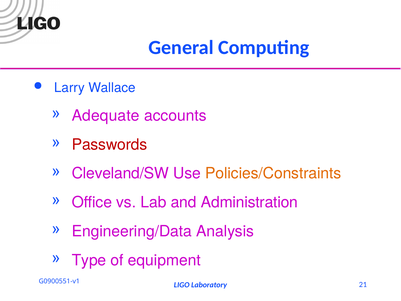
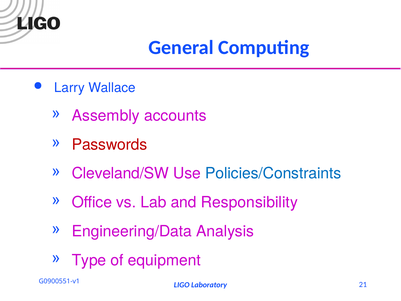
Adequate: Adequate -> Assembly
Policies/Constraints colour: orange -> blue
Administration: Administration -> Responsibility
